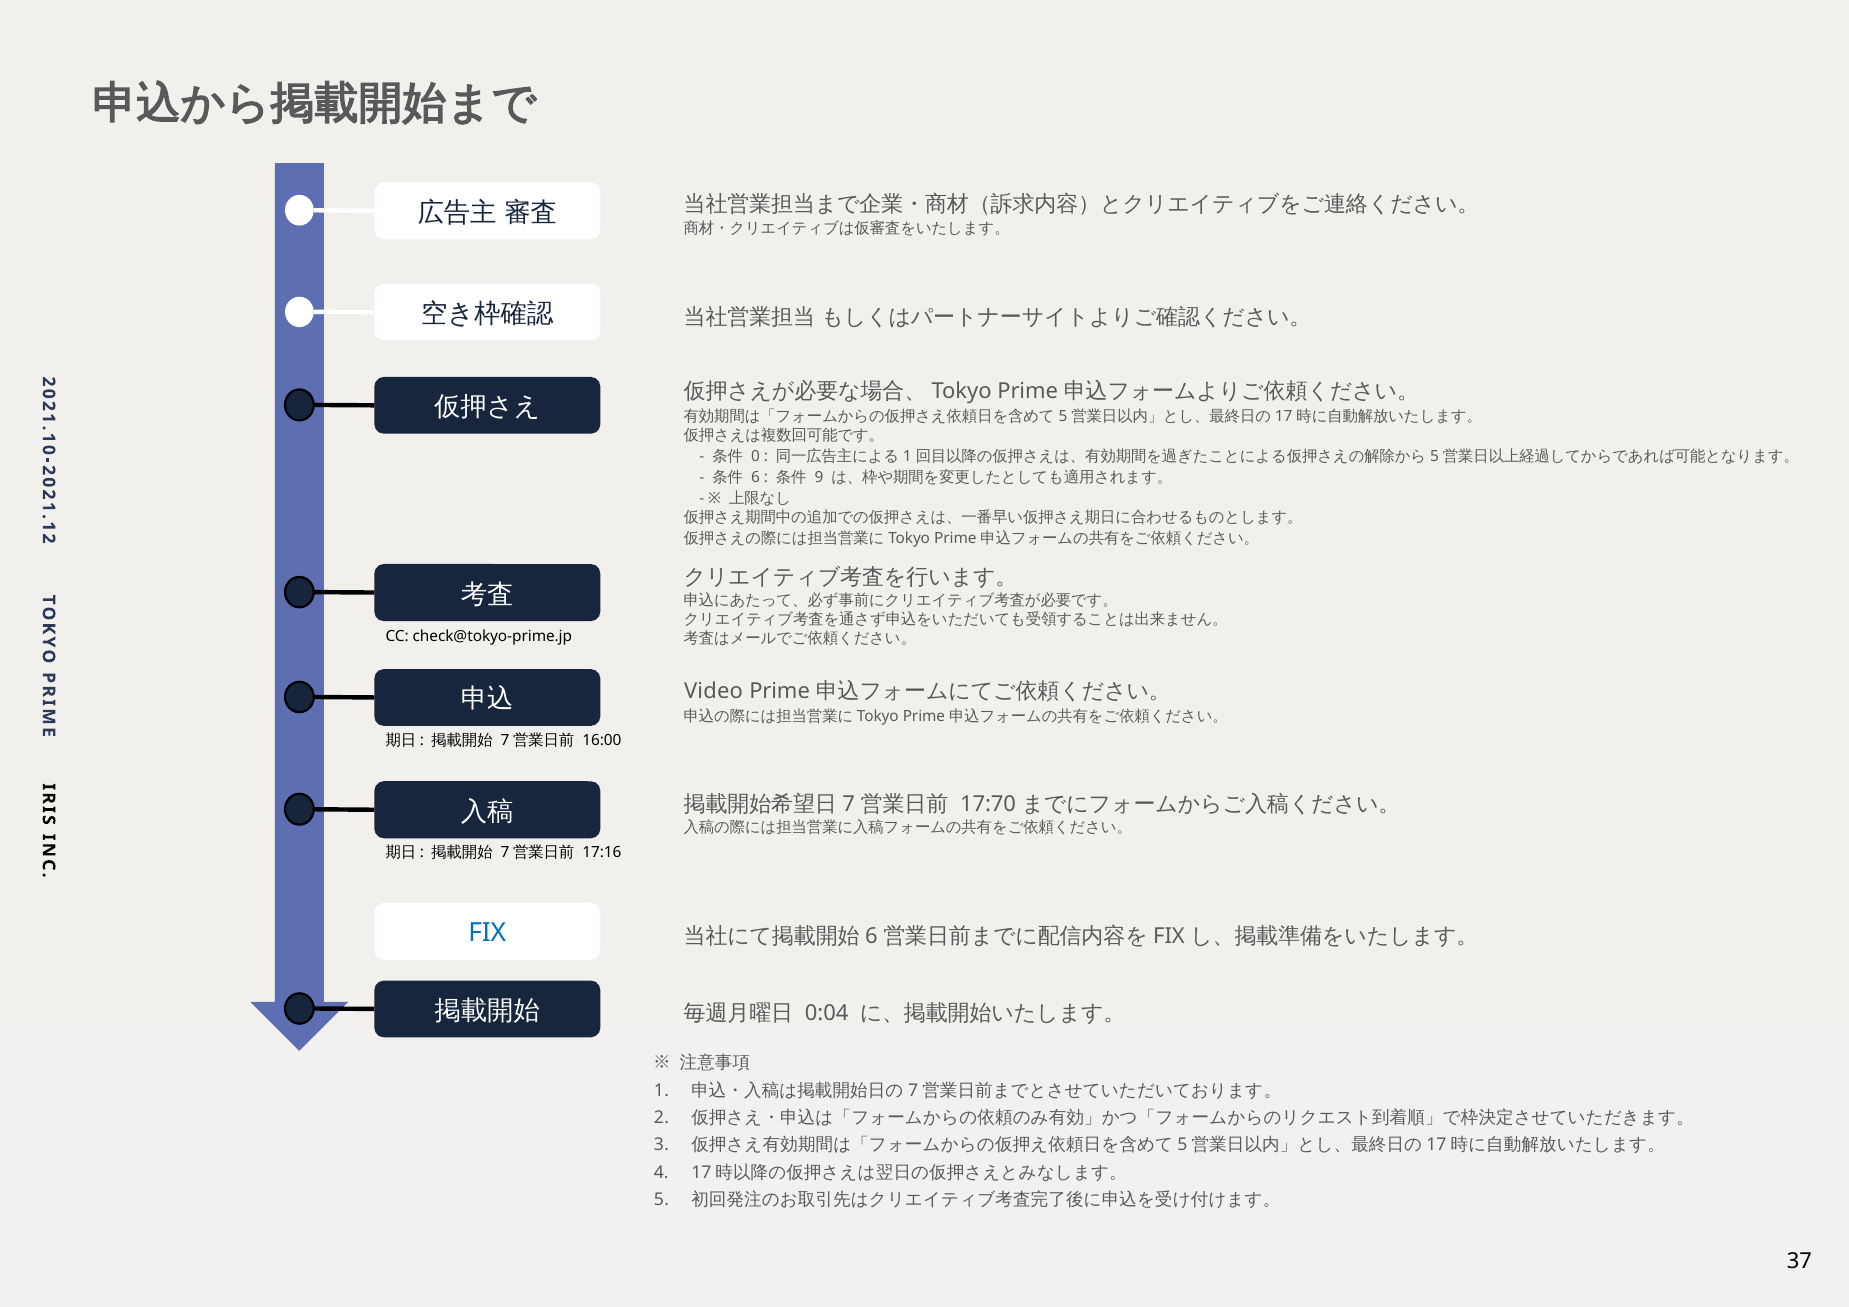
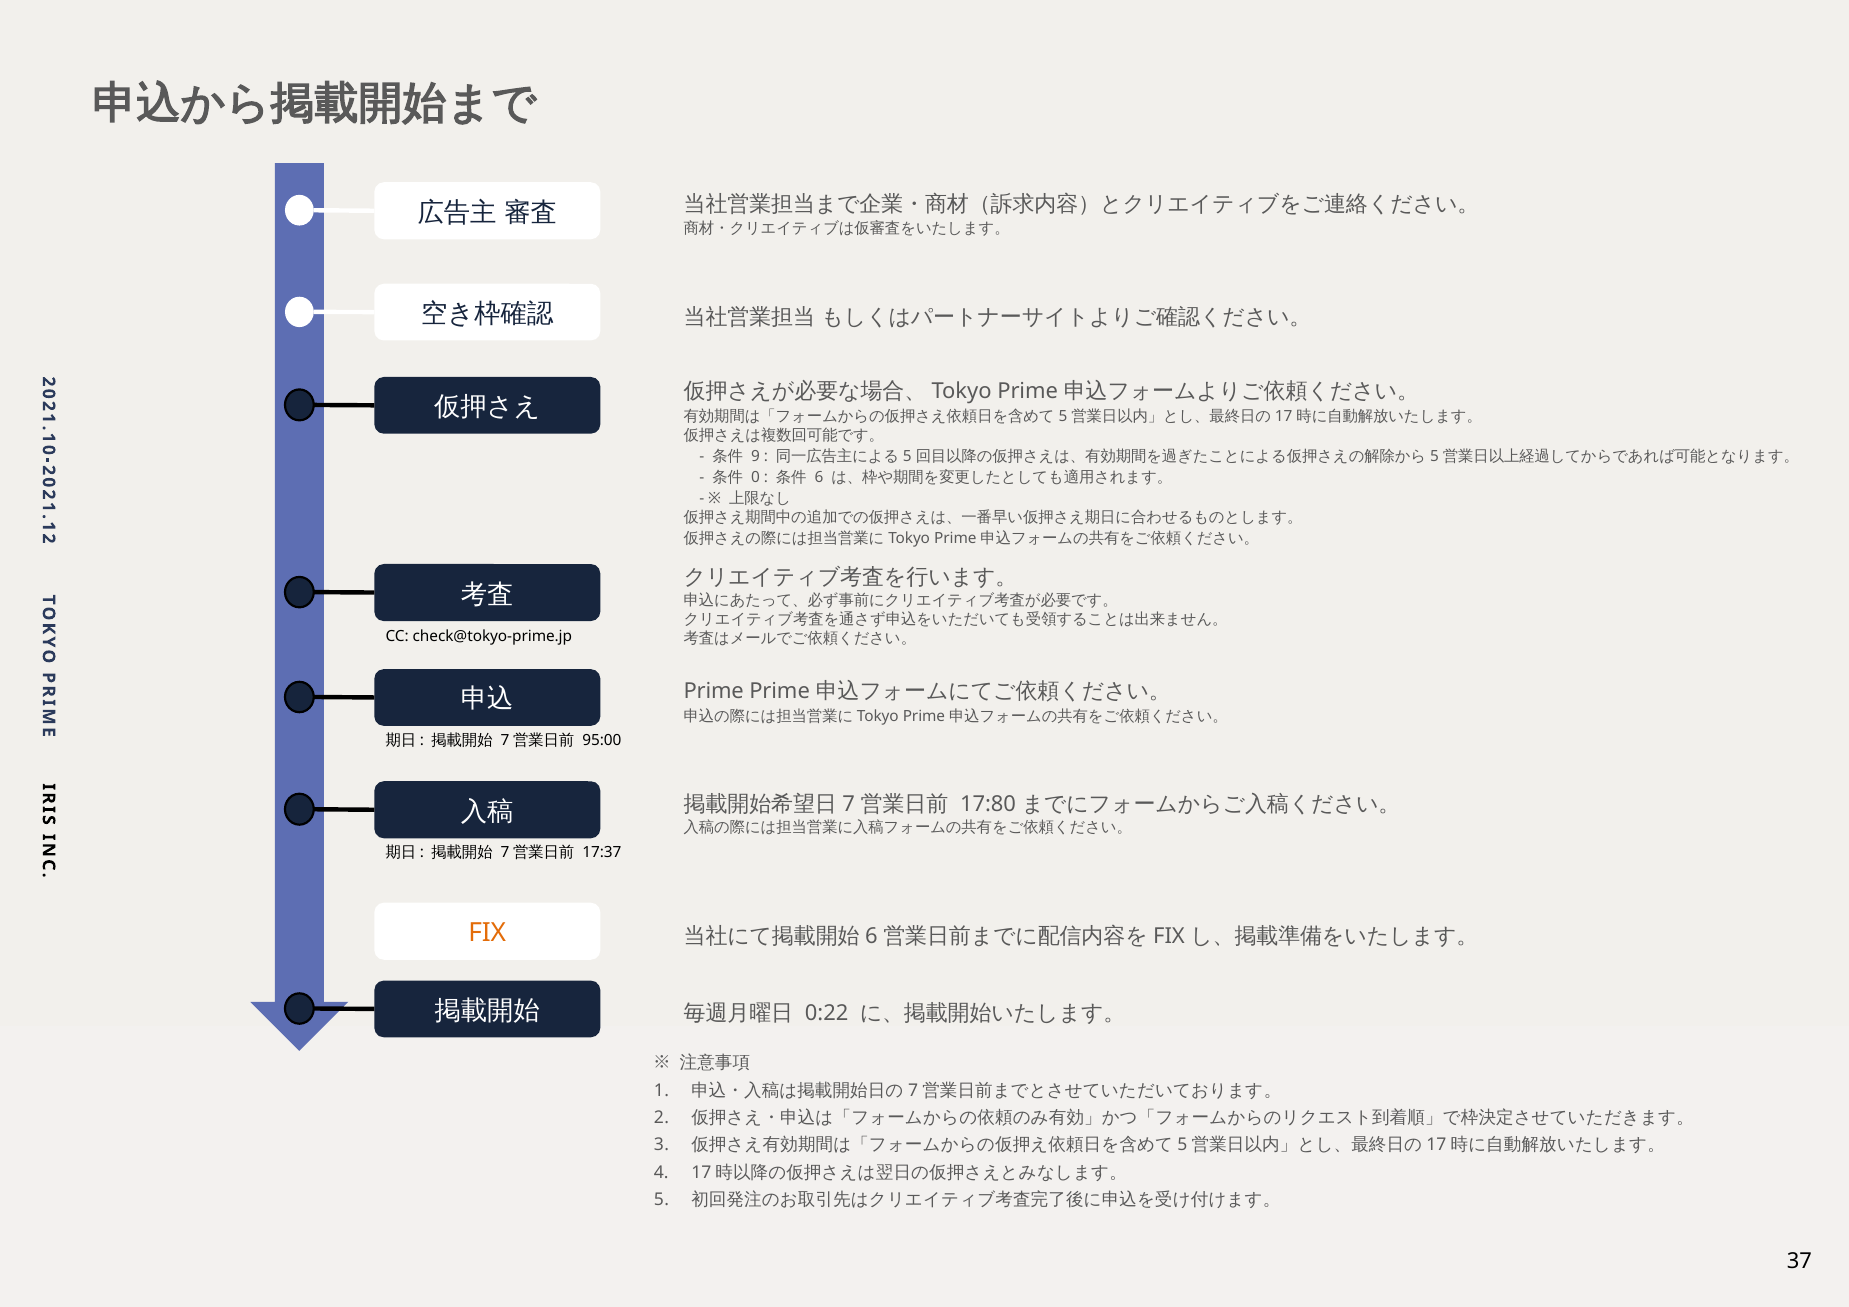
0 at (756, 457): 0 -> 9
1 at (907, 457): 1 -> 5
6 at (756, 477): 6 -> 0
9: 9 -> 6
Video at (714, 692): Video -> Prime
16:00: 16:00 -> 95:00
17:70: 17:70 -> 17:80
17:16: 17:16 -> 17:37
FIX colour: blue -> orange
0:04: 0:04 -> 0:22
